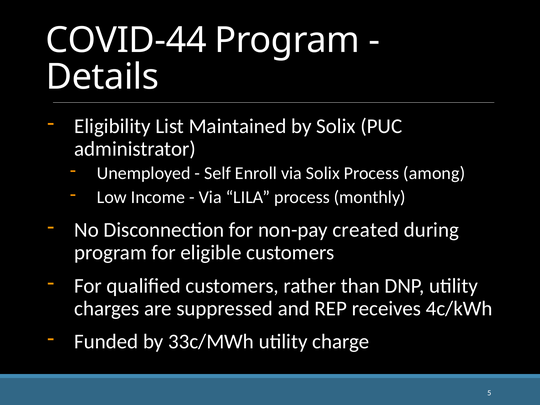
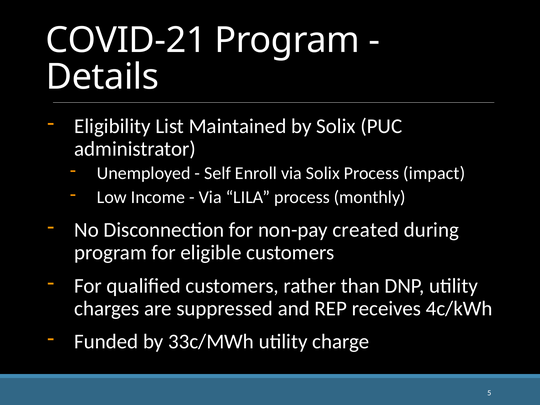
COVID-44: COVID-44 -> COVID-21
among: among -> impact
